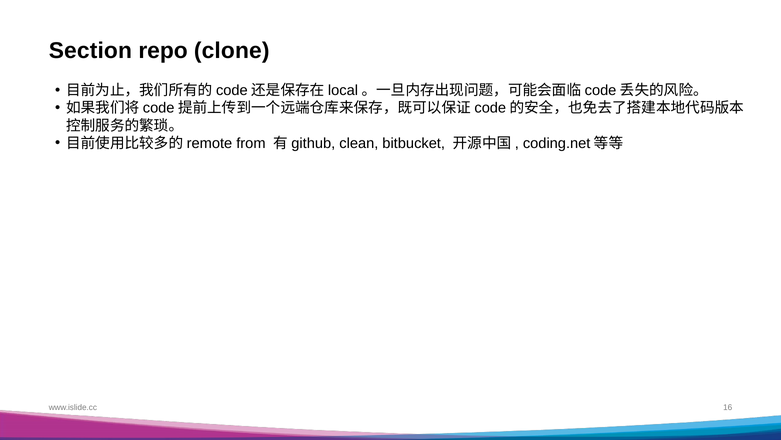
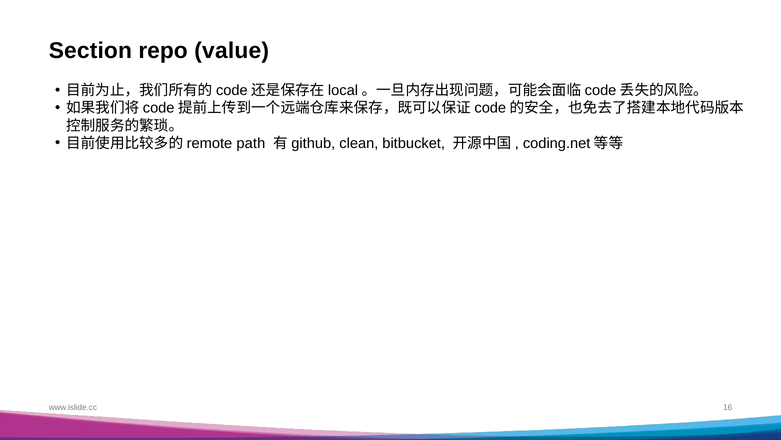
clone: clone -> value
from: from -> path
